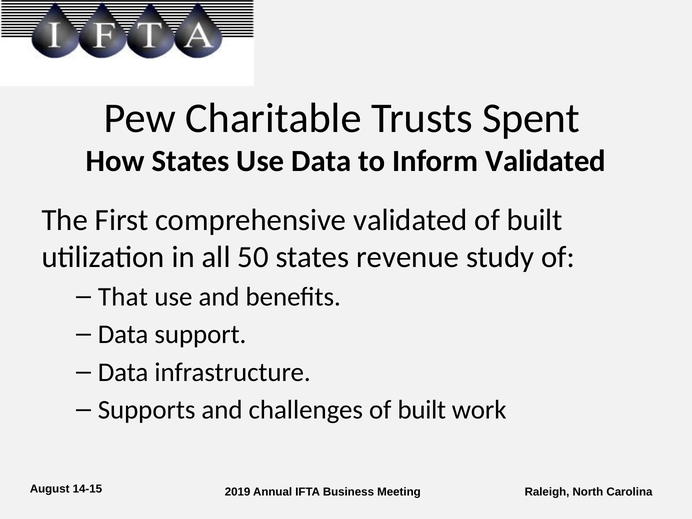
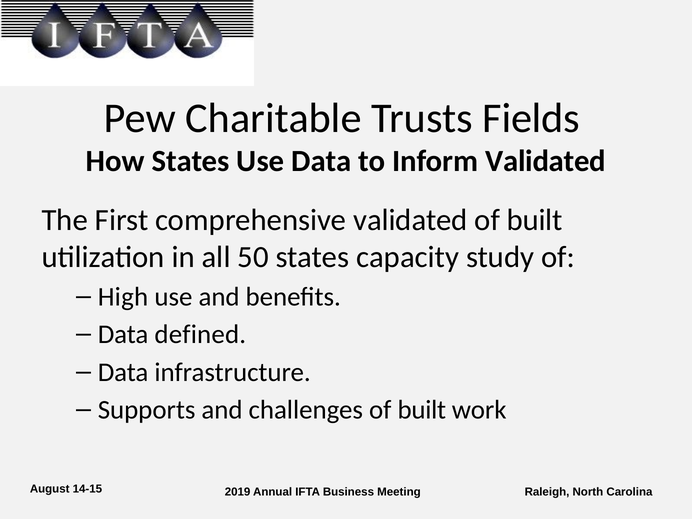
Spent: Spent -> Fields
revenue: revenue -> capacity
That: That -> High
support: support -> defined
